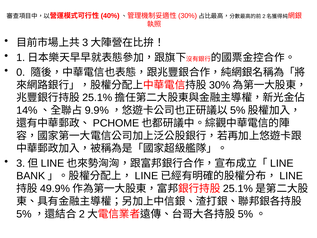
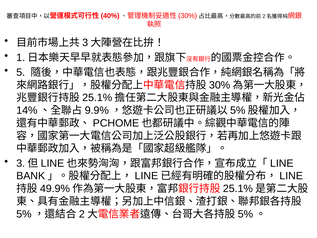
0: 0 -> 5
